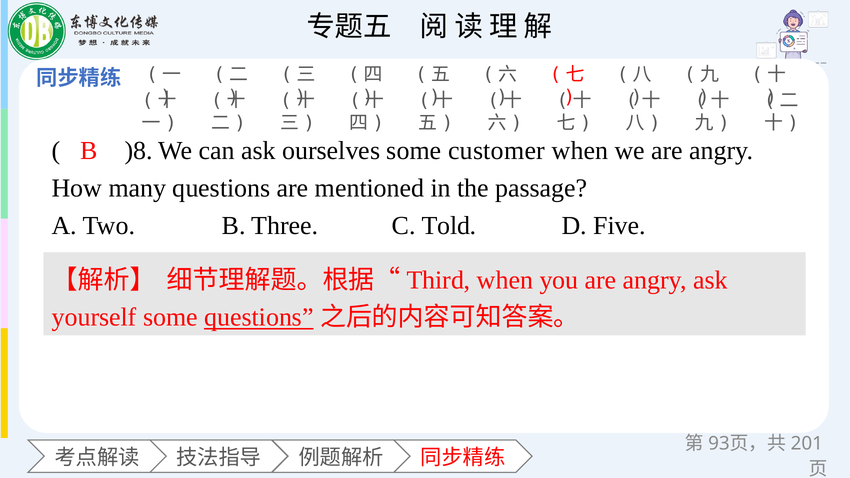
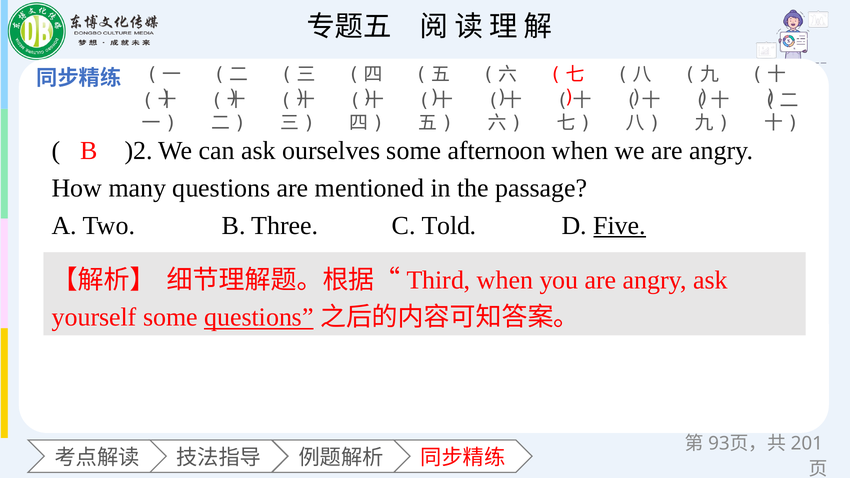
)8: )8 -> )2
customer: customer -> afternoon
Five underline: none -> present
